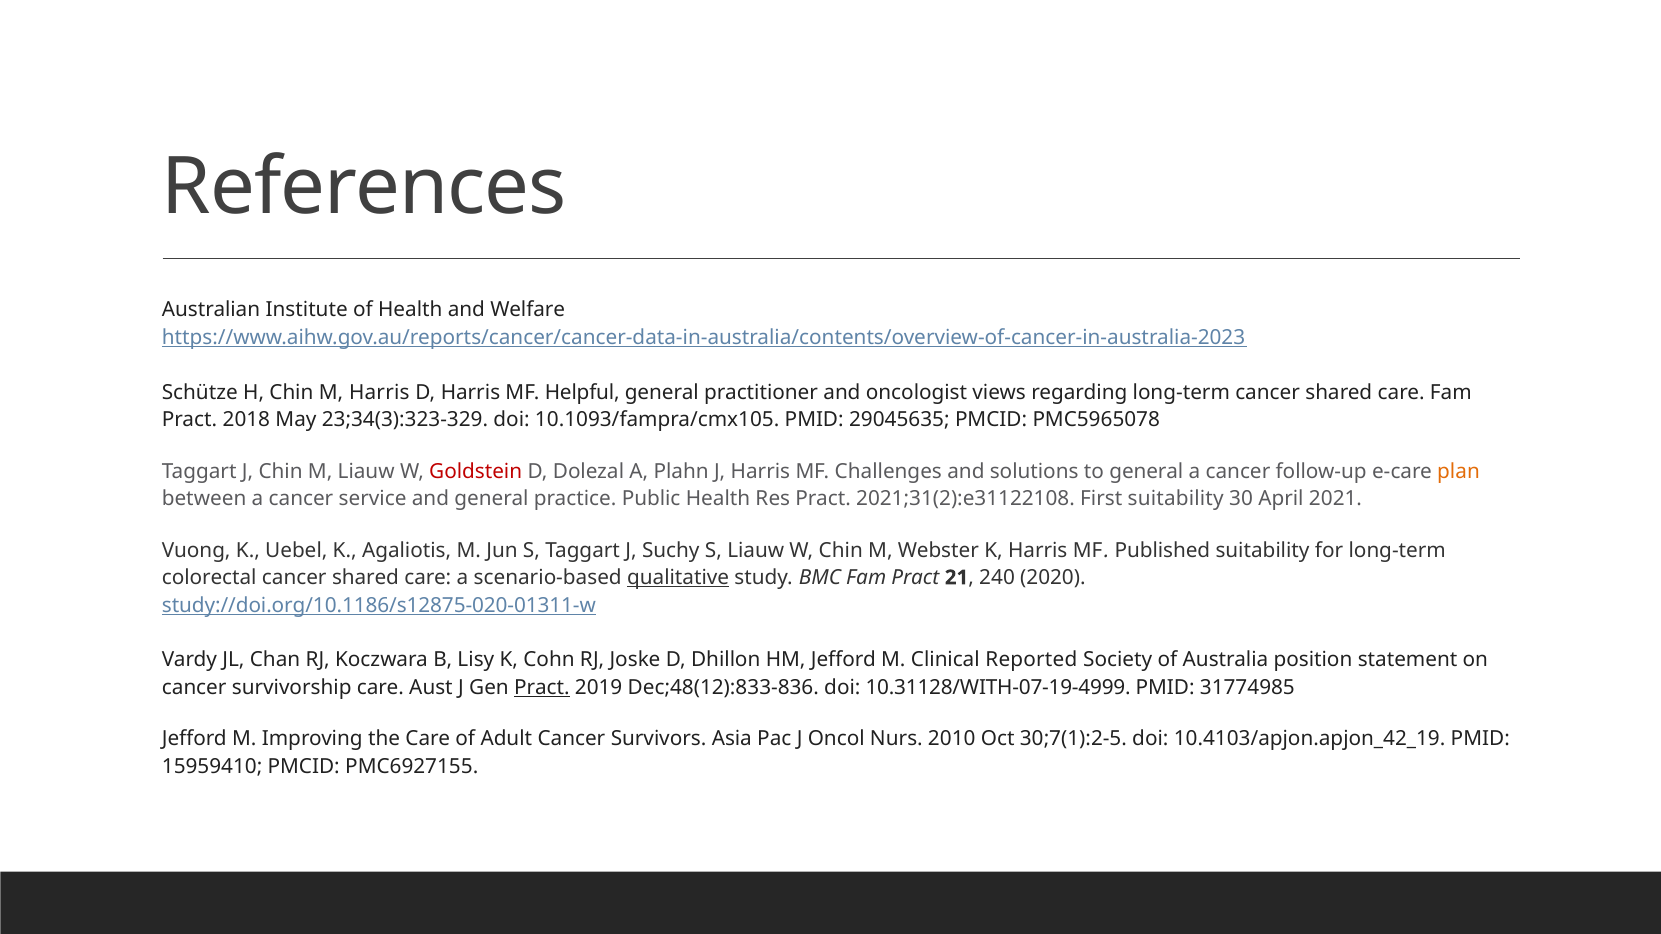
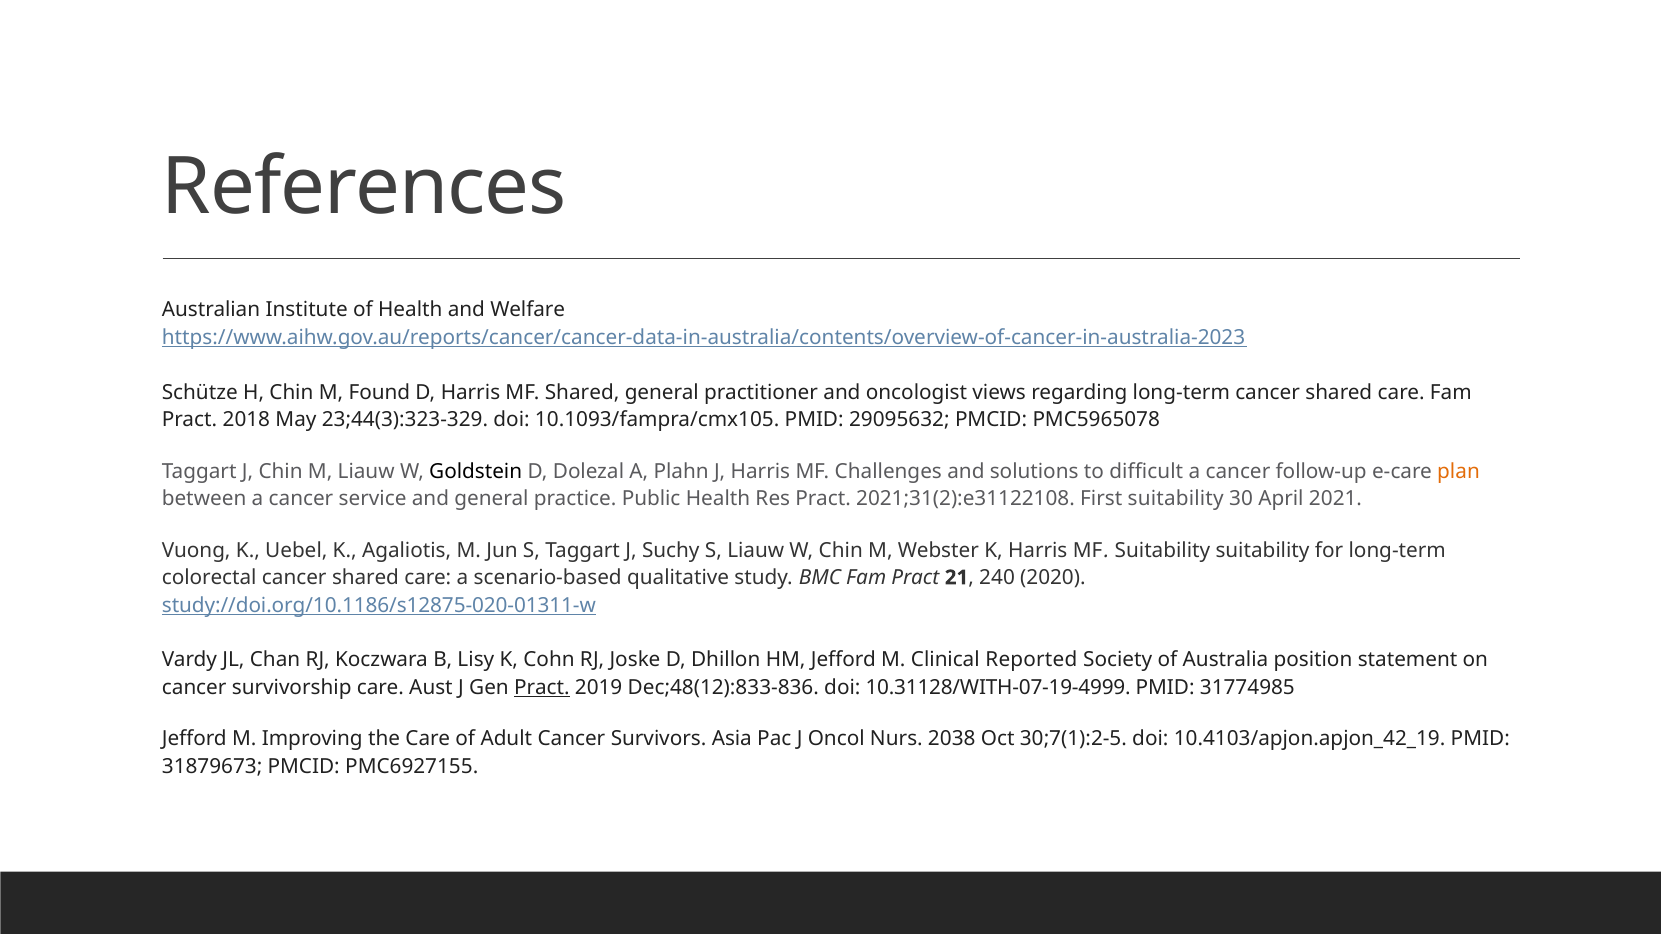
M Harris: Harris -> Found
MF Helpful: Helpful -> Shared
23;34(3):323-329: 23;34(3):323-329 -> 23;44(3):323-329
29045635: 29045635 -> 29095632
Goldstein colour: red -> black
to general: general -> difficult
MF Published: Published -> Suitability
qualitative underline: present -> none
2010: 2010 -> 2038
15959410: 15959410 -> 31879673
